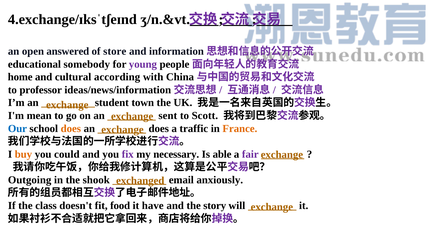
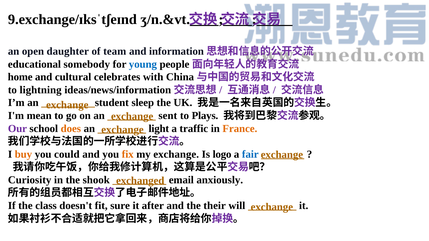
4.exchange/ɪksˈtʃeɪnd: 4.exchange/ɪksˈtʃeɪnd -> 9.exchange/ɪksˈtʃeɪnd
answered: answered -> daughter
store: store -> team
young colour: purple -> blue
according: according -> celebrates
professor: professor -> lightning
town: town -> sleep
Scott: Scott -> Plays
Our colour: blue -> purple
does at (159, 129): does -> light
fix colour: purple -> orange
my necessary: necessary -> exchange
able: able -> logo
fair colour: purple -> blue
Outgoing: Outgoing -> Curiosity
food: food -> sure
have: have -> after
story: story -> their
